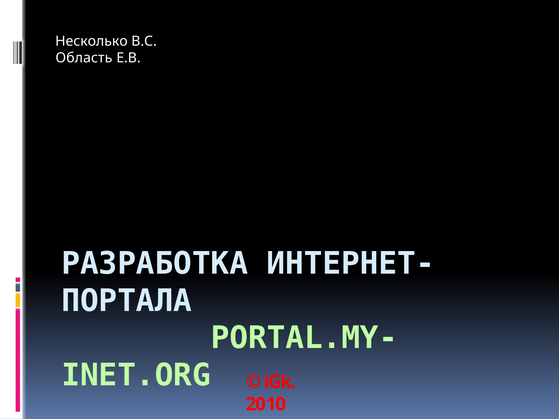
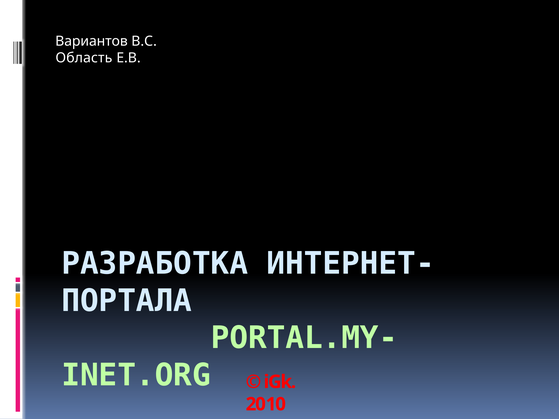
Несколько: Несколько -> Вариантов
